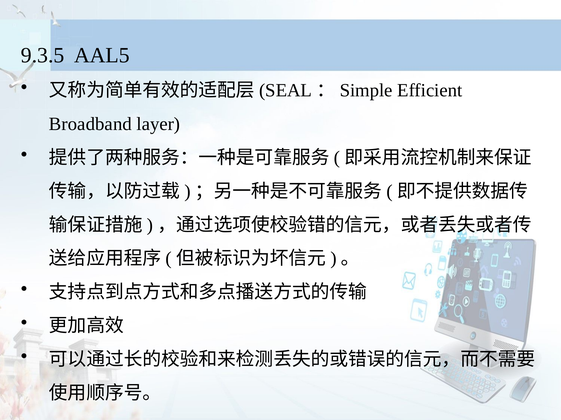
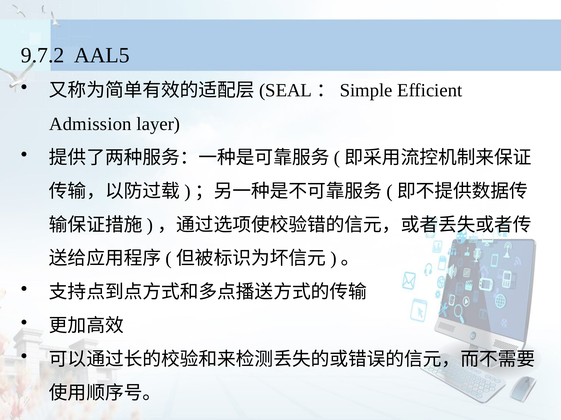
9.3.5: 9.3.5 -> 9.7.2
Broadband: Broadband -> Admission
